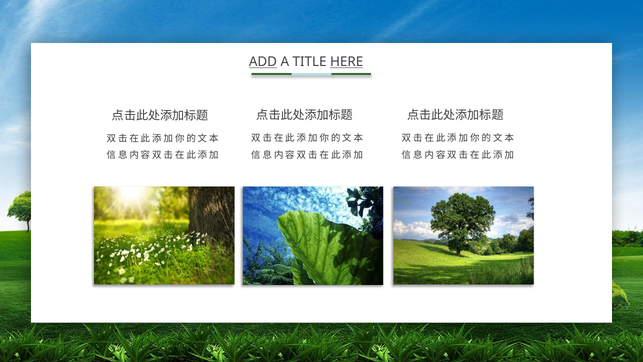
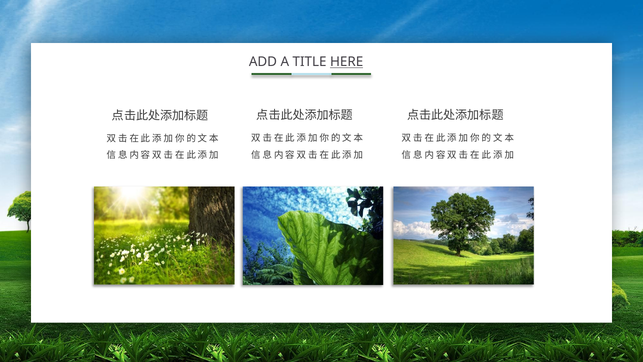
ADD underline: present -> none
